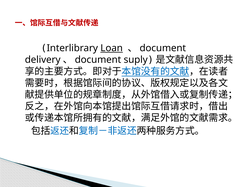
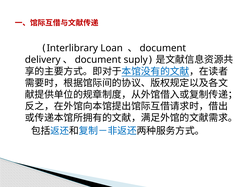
Loan underline: present -> none
